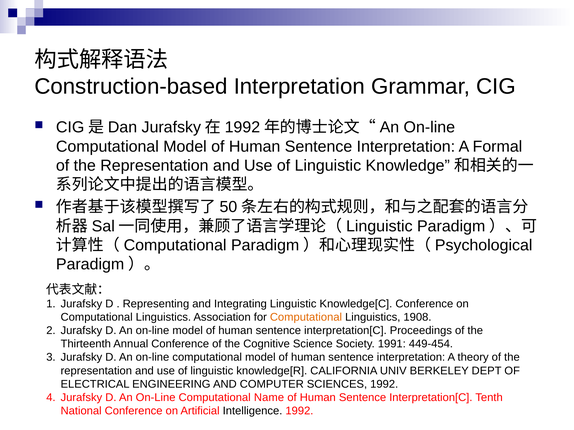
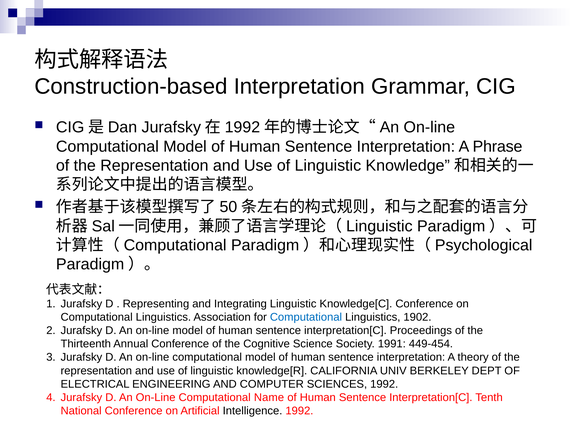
Formal: Formal -> Phrase
Computational at (306, 318) colour: orange -> blue
1908: 1908 -> 1902
